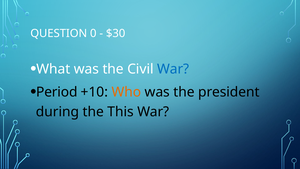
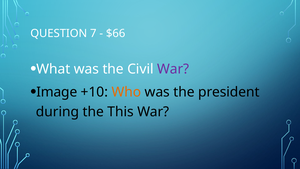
0: 0 -> 7
$30: $30 -> $66
War at (173, 69) colour: blue -> purple
Period: Period -> Image
